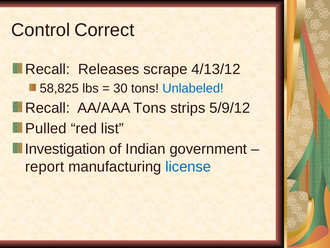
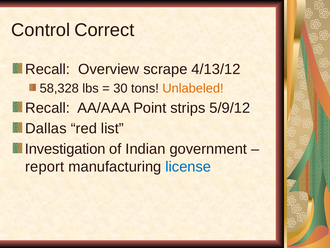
Releases: Releases -> Overview
58,825: 58,825 -> 58,328
Unlabeled colour: blue -> orange
AA/AAA Tons: Tons -> Point
Pulled: Pulled -> Dallas
